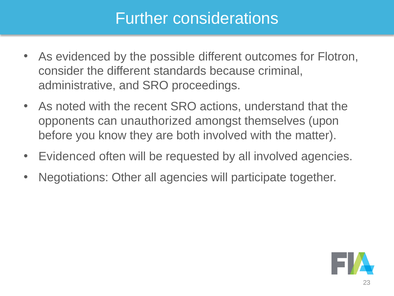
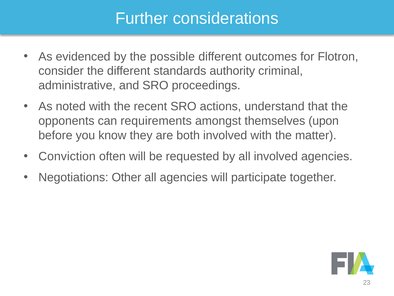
because: because -> authority
unauthorized: unauthorized -> requirements
Evidenced at (67, 156): Evidenced -> Conviction
